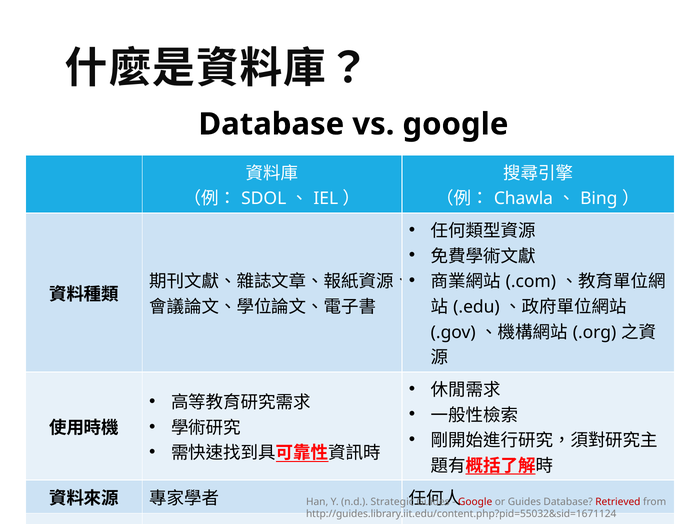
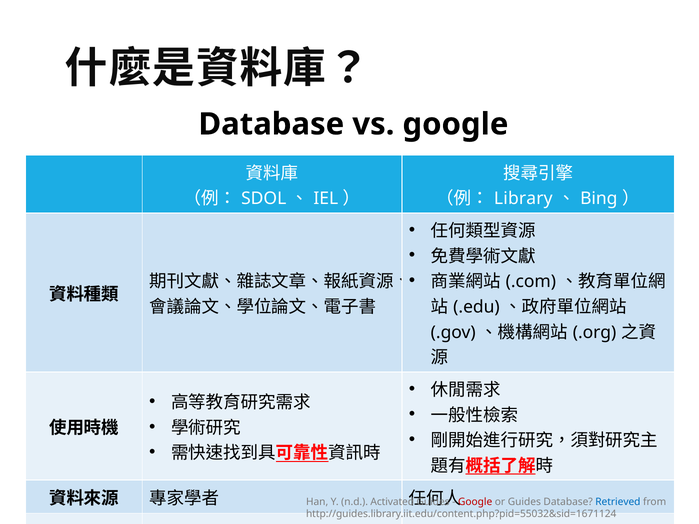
Chawla: Chawla -> Library
Strategic: Strategic -> Activated
Retrieved colour: red -> blue
